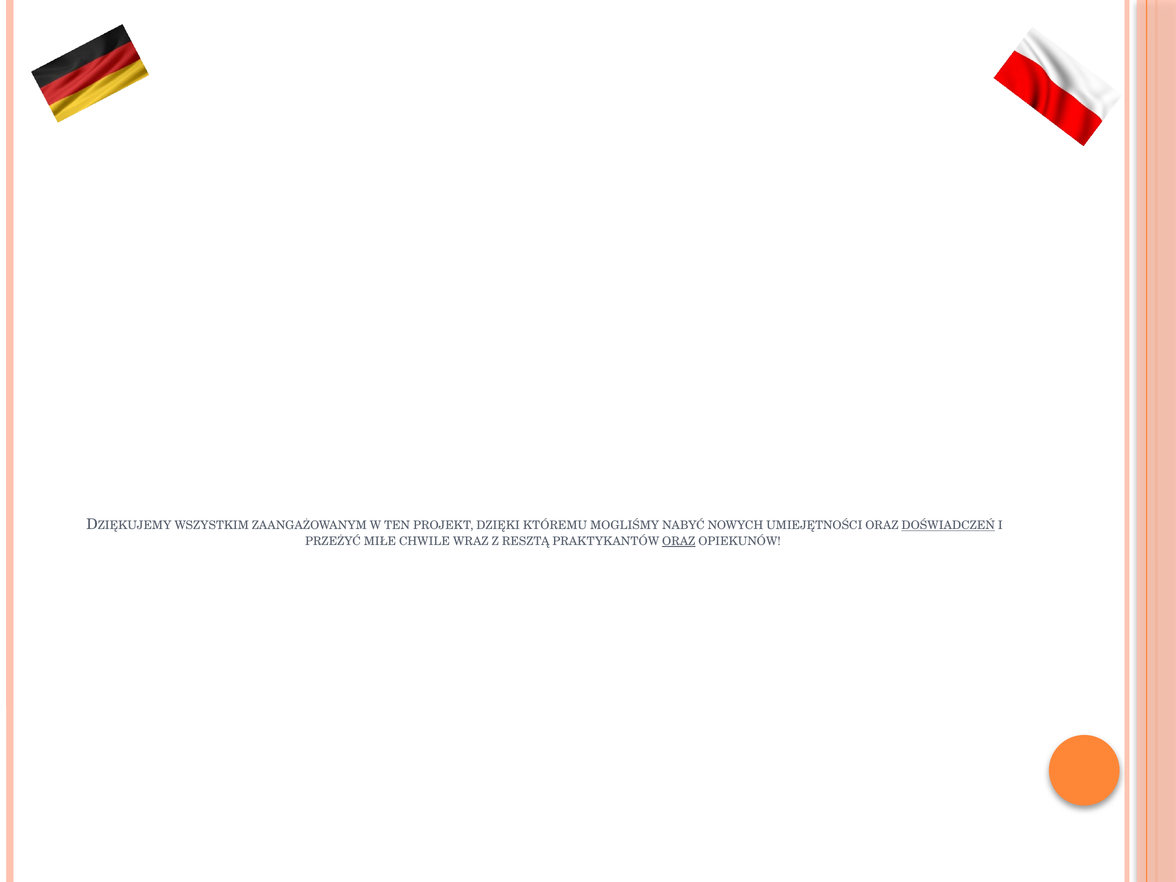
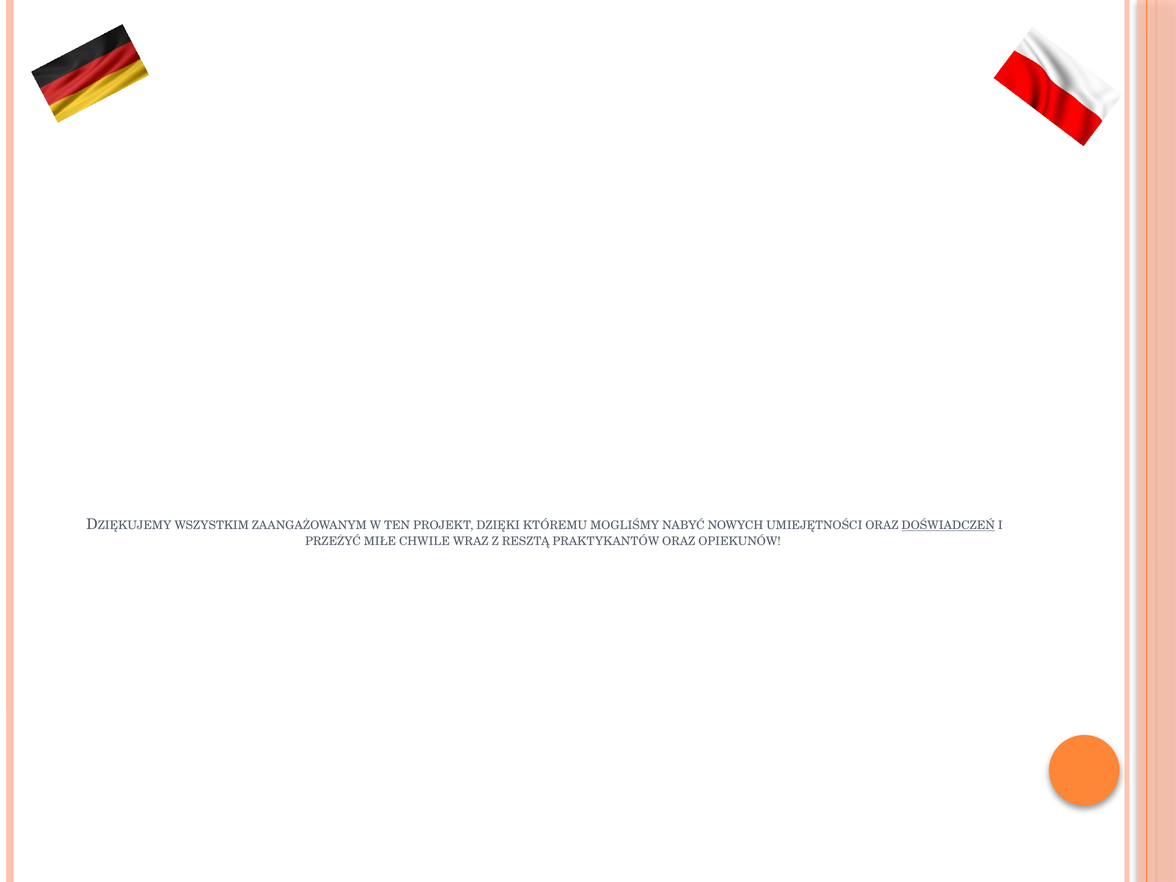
ORAZ at (679, 541) underline: present -> none
